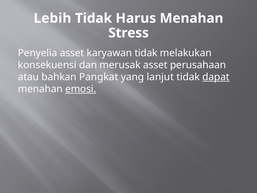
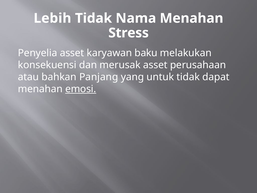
Harus: Harus -> Nama
karyawan tidak: tidak -> baku
Pangkat: Pangkat -> Panjang
lanjut: lanjut -> untuk
dapat underline: present -> none
